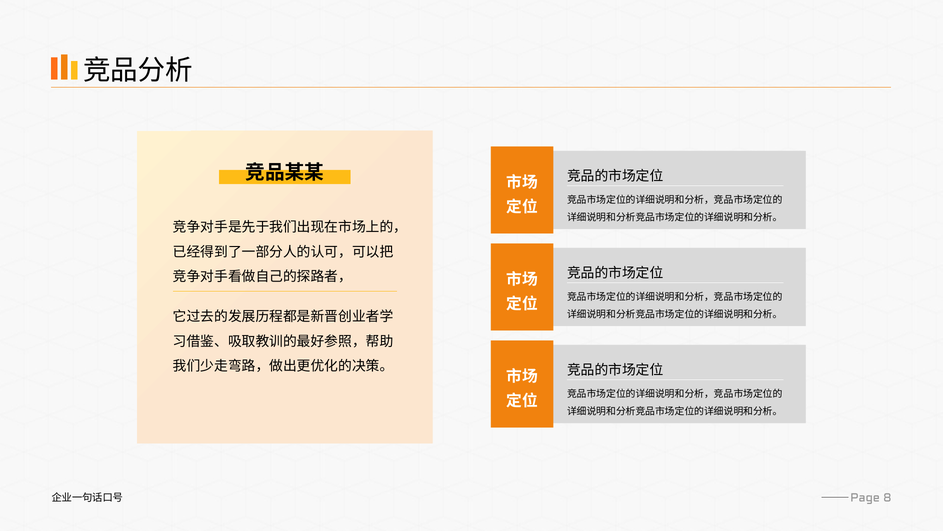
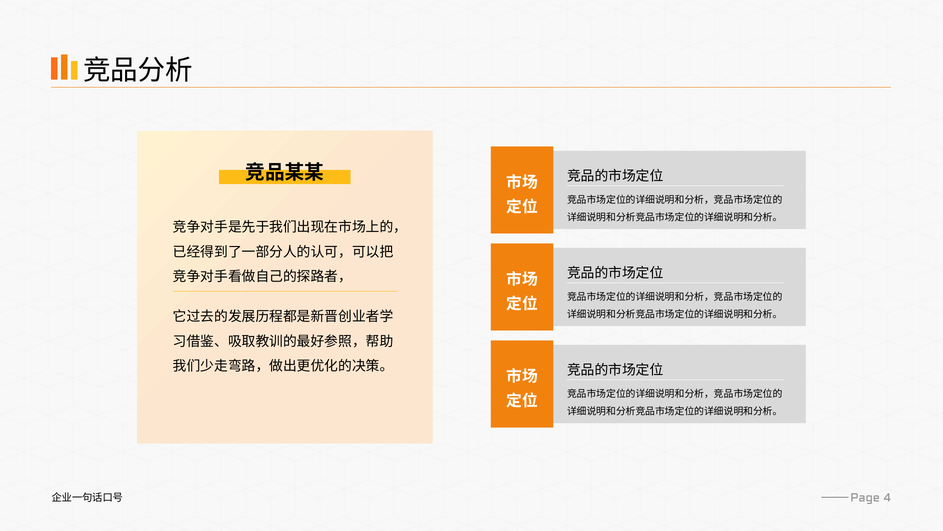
8: 8 -> 4
